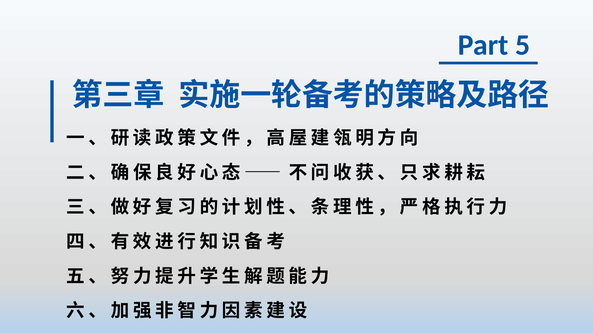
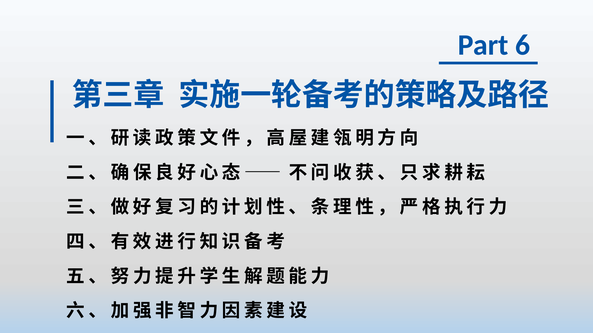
5: 5 -> 6
